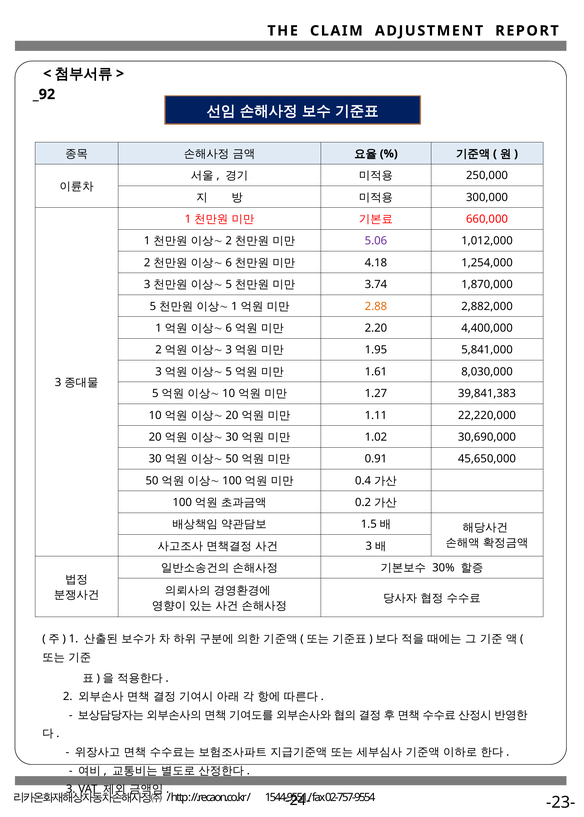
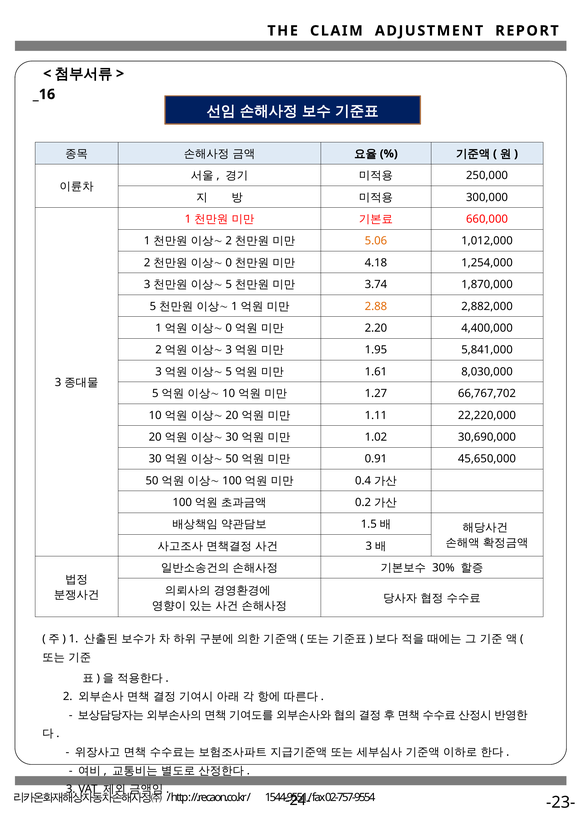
_92: _92 -> _16
5.06 colour: purple -> orange
6 at (229, 263): 6 -> 0
6 at (229, 328): 6 -> 0
39,841,383: 39,841,383 -> 66,767,702
